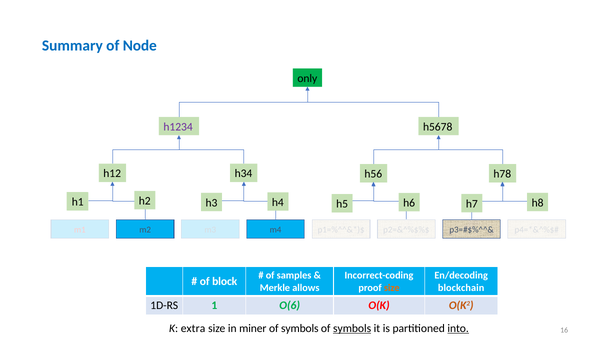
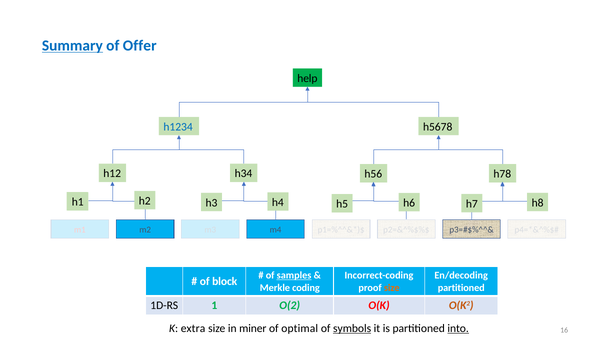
Summary underline: none -> present
Node: Node -> Offer
only: only -> help
h1234 colour: purple -> blue
samples underline: none -> present
allows: allows -> coding
blockchain at (461, 288): blockchain -> partitioned
O(6: O(6 -> O(2
symbols at (300, 328): symbols -> optimal
